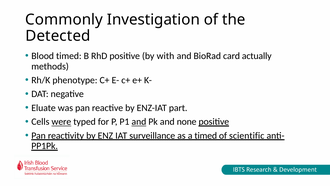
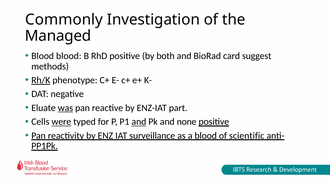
Detected: Detected -> Managed
Blood timed: timed -> blood
with: with -> both
actually: actually -> suggest
Rh/K underline: none -> present
was underline: none -> present
a timed: timed -> blood
